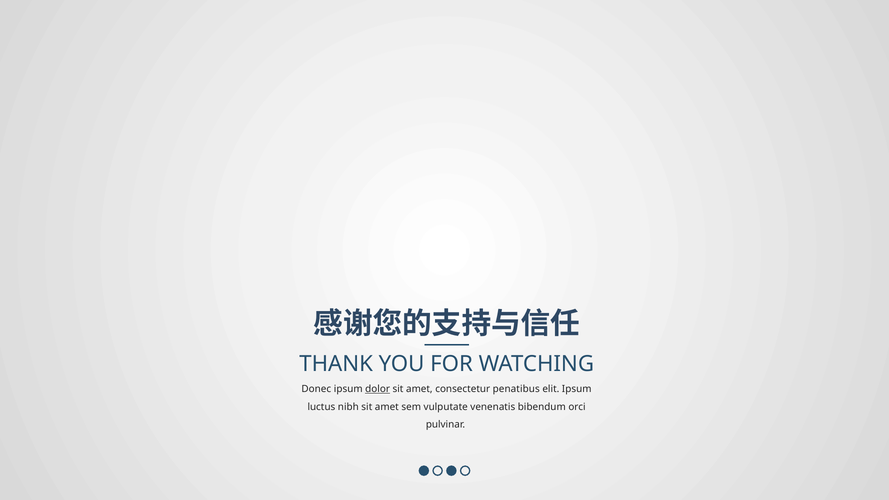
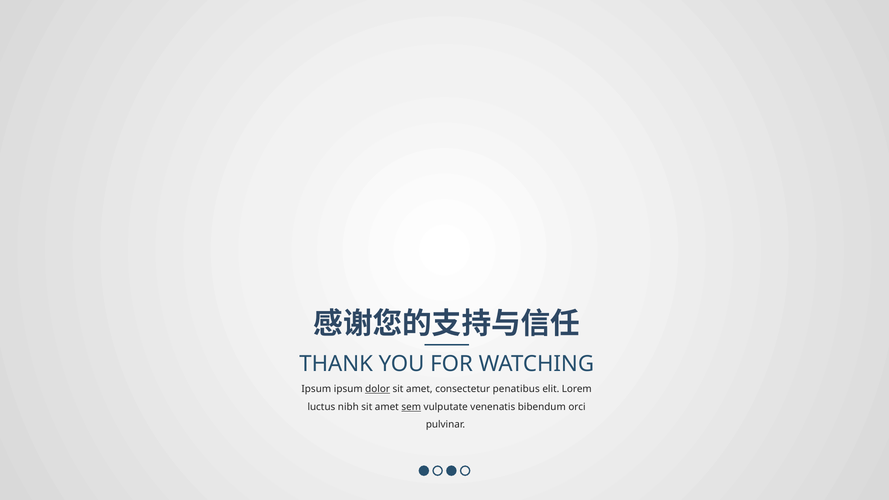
Donec at (316, 389): Donec -> Ipsum
elit Ipsum: Ipsum -> Lorem
sem underline: none -> present
